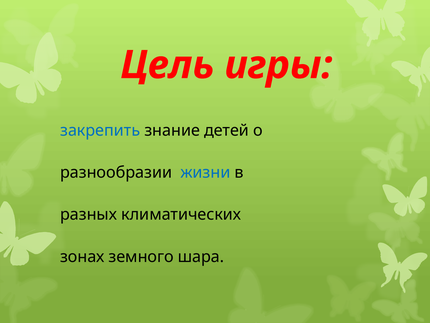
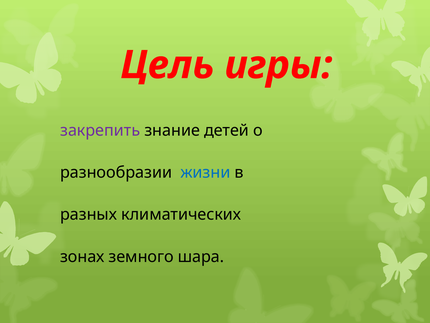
закрепить colour: blue -> purple
